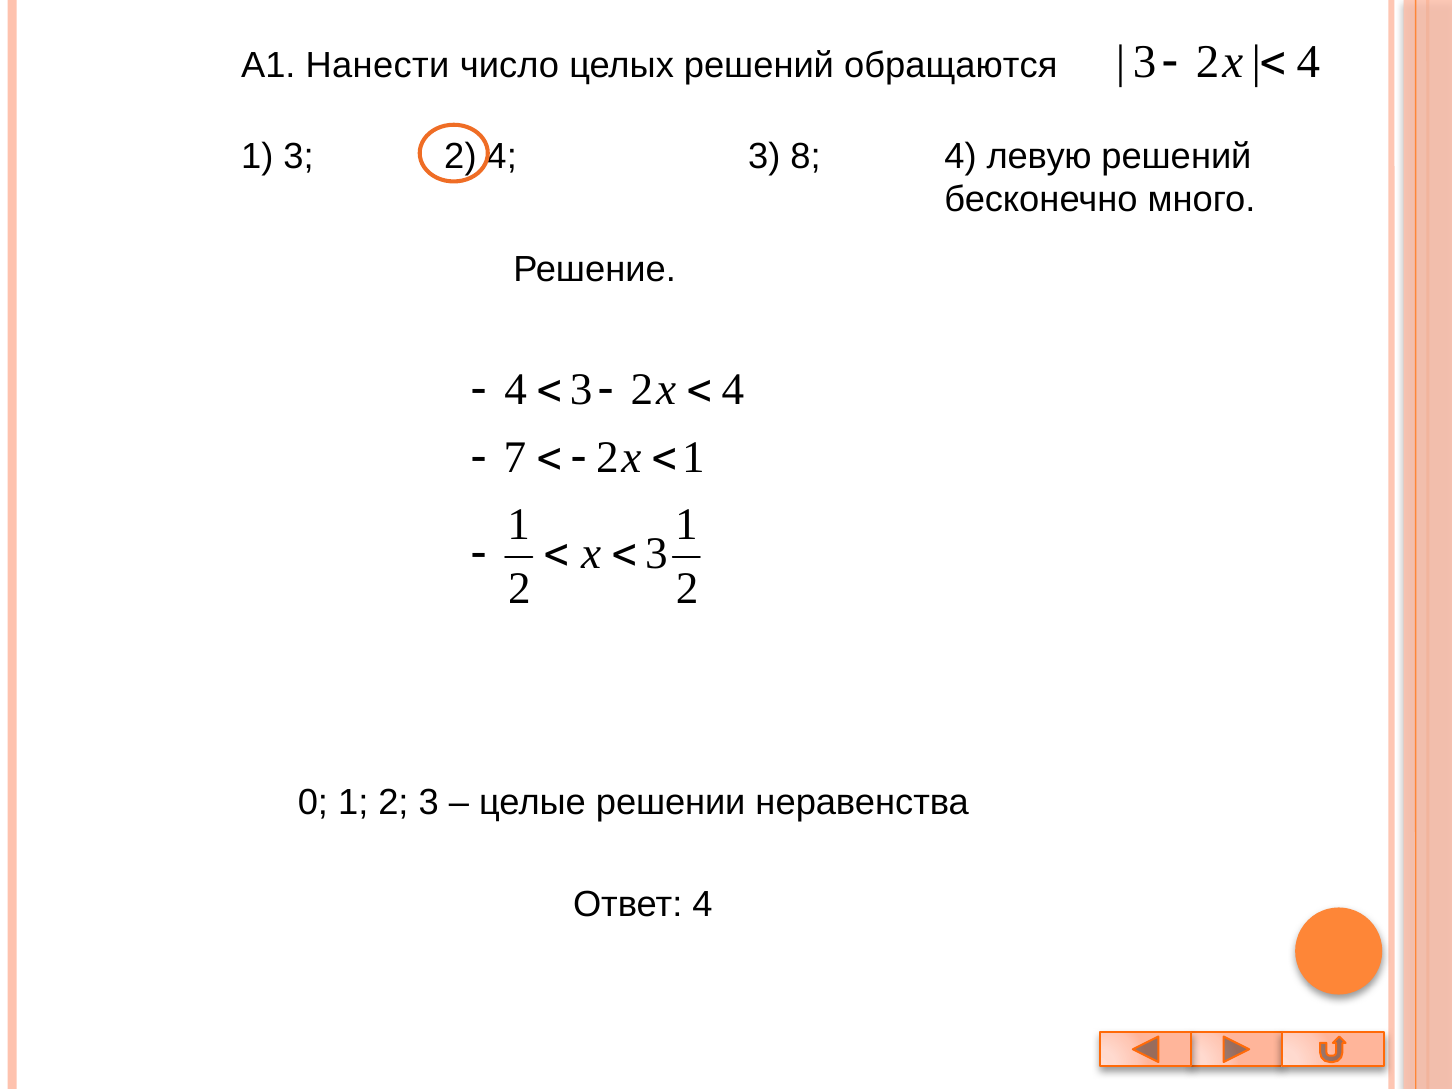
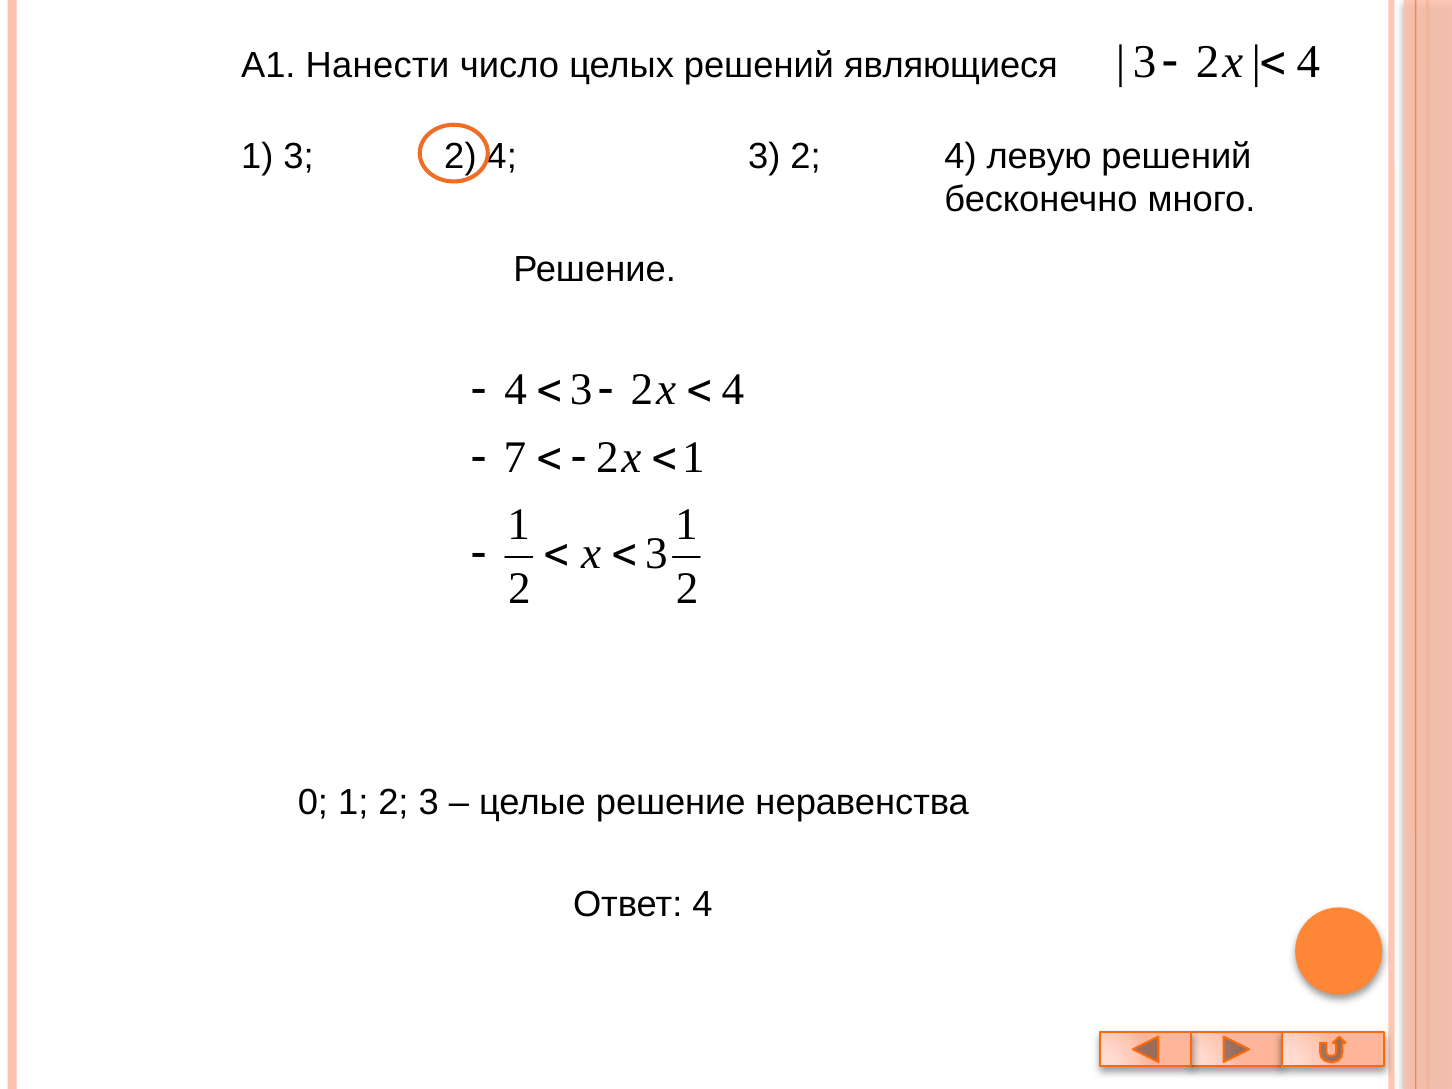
обращаются: обращаются -> являющиеся
4 3 8: 8 -> 2
целые решении: решении -> решение
